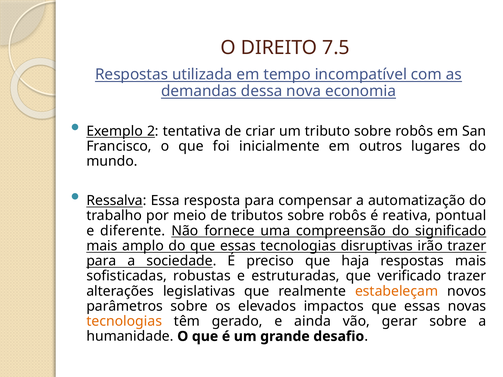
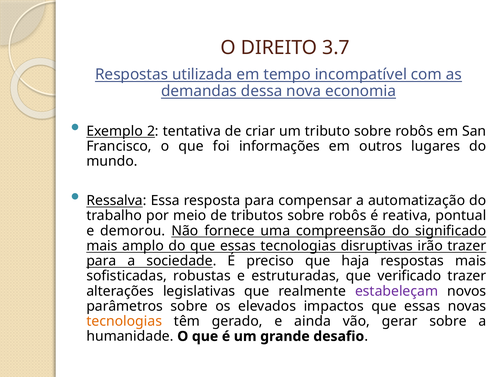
7.5: 7.5 -> 3.7
inicialmente: inicialmente -> informações
diferente: diferente -> demorou
estabeleçam colour: orange -> purple
